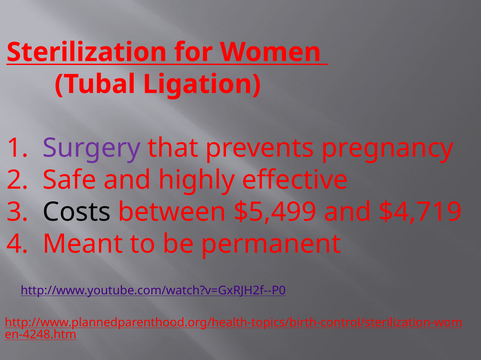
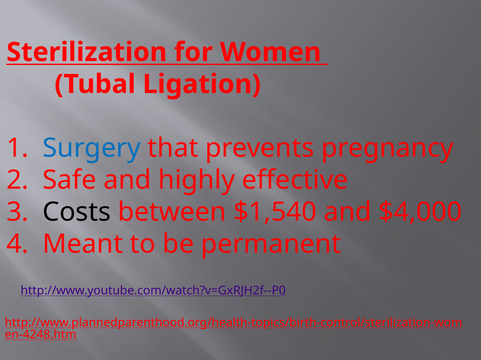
Surgery colour: purple -> blue
$5,499: $5,499 -> $1,540
$4,719: $4,719 -> $4,000
